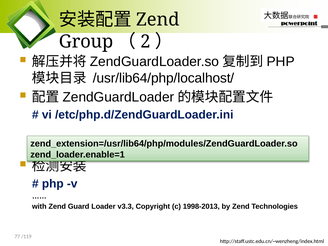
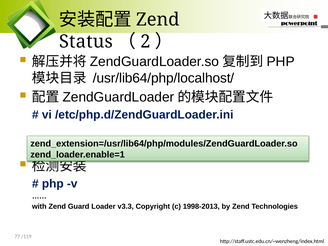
Group: Group -> Status
